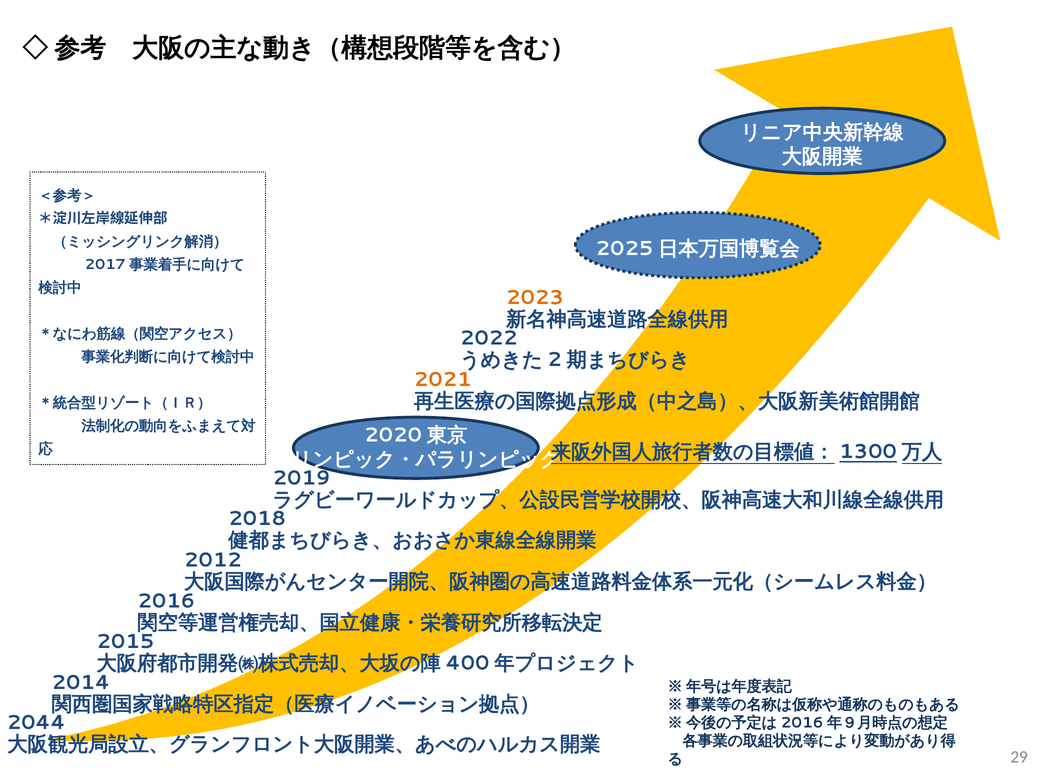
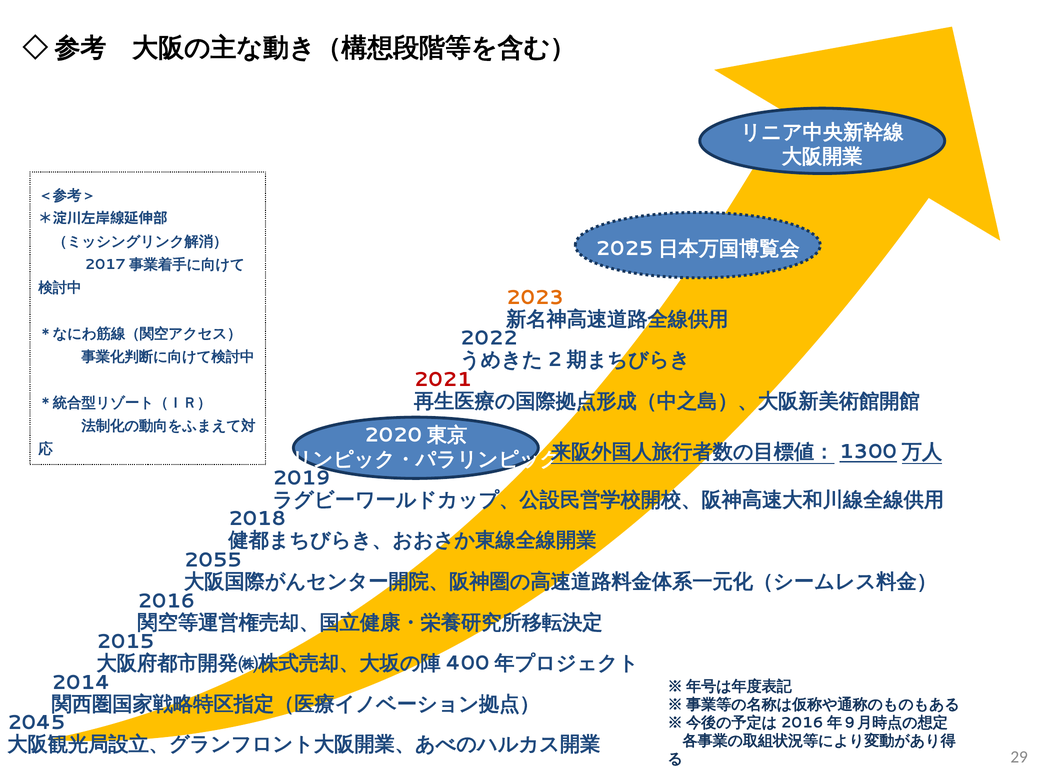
2021 colour: orange -> red
2012: 2012 -> 2055
2044: 2044 -> 2045
